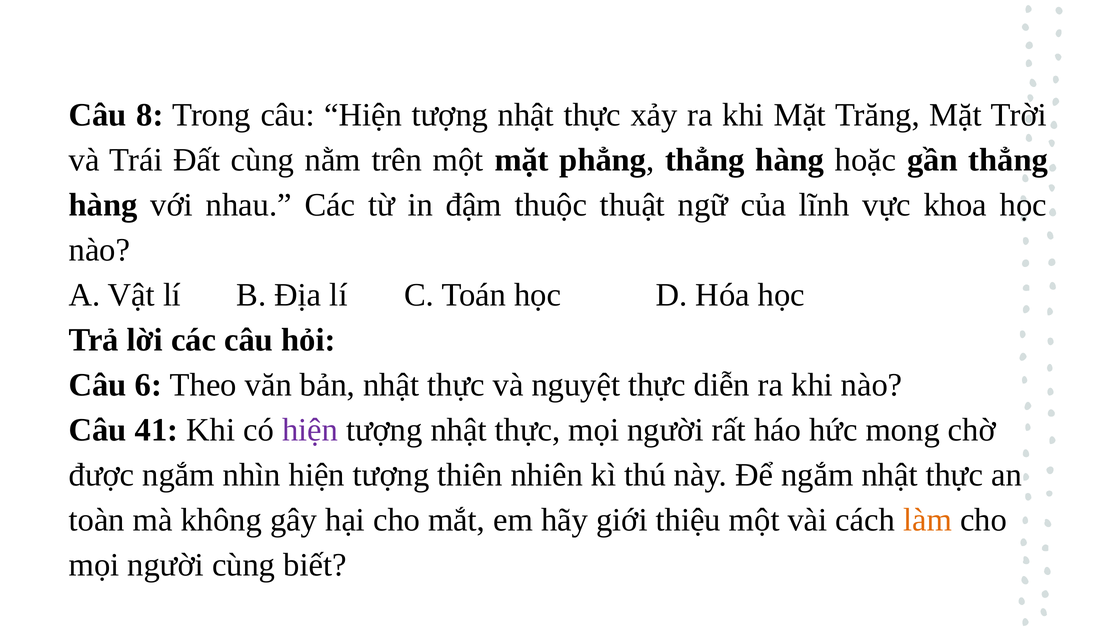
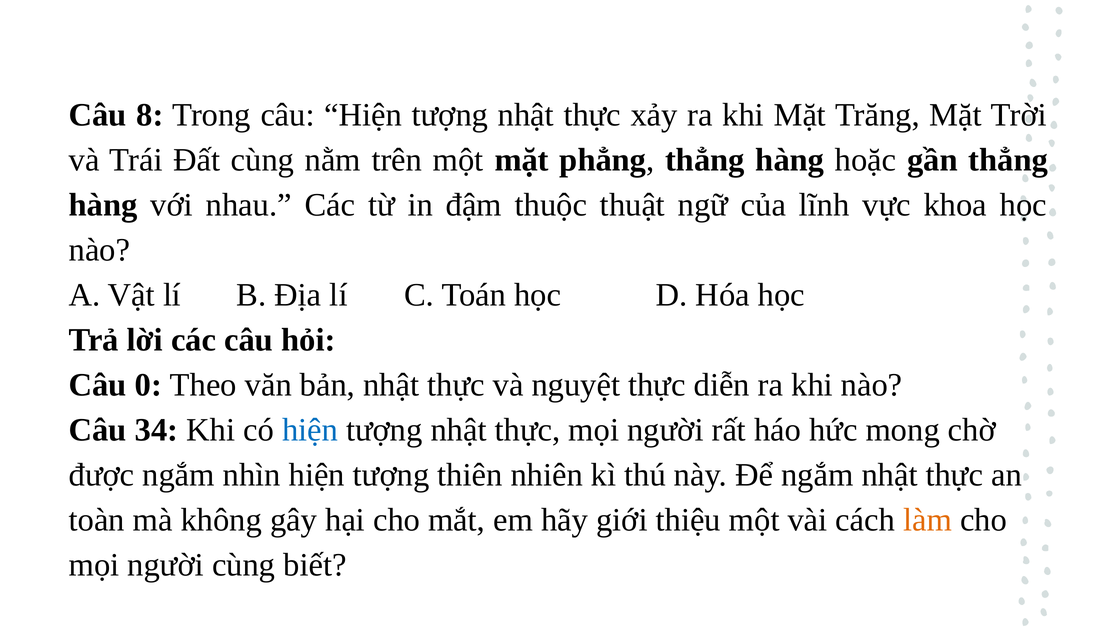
6: 6 -> 0
41: 41 -> 34
hiện at (310, 430) colour: purple -> blue
